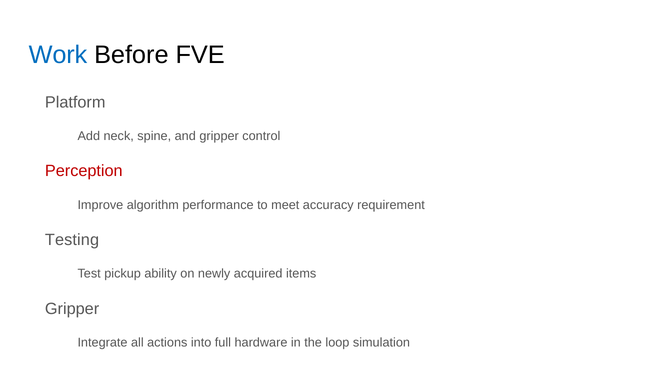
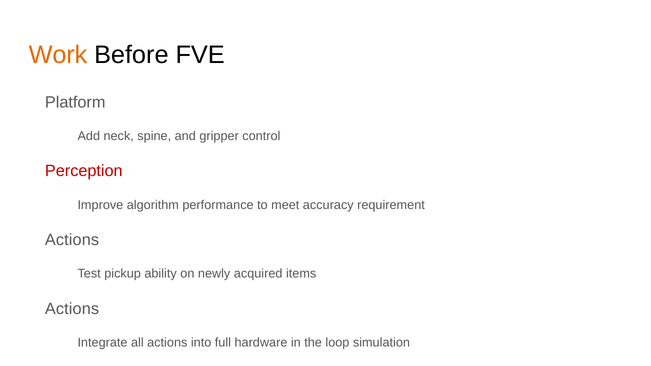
Work at (58, 55) colour: blue -> orange
Testing at (72, 240): Testing -> Actions
Gripper at (72, 309): Gripper -> Actions
